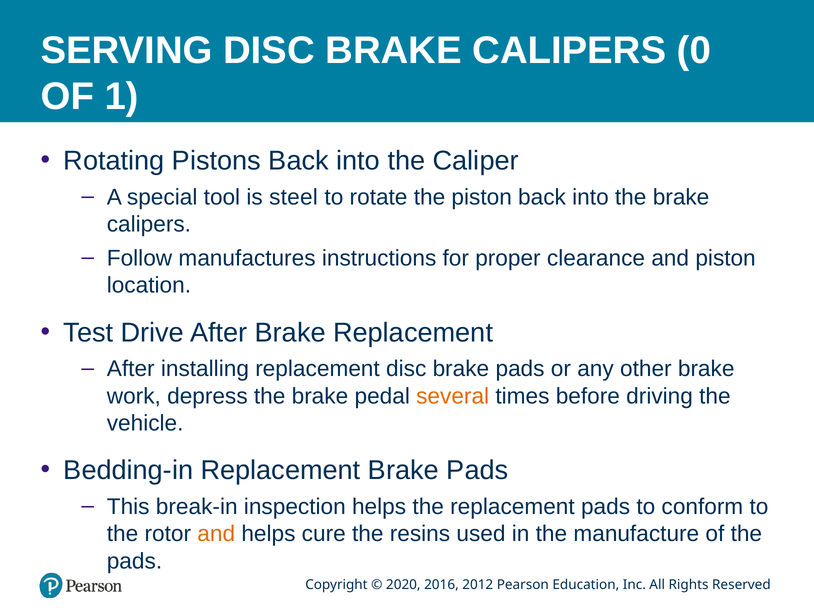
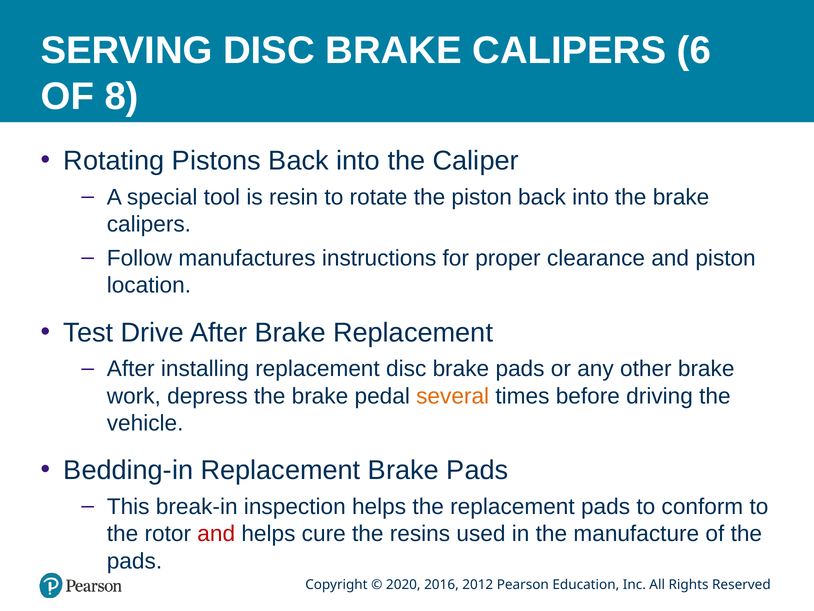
0: 0 -> 6
1: 1 -> 8
steel: steel -> resin
and at (216, 534) colour: orange -> red
